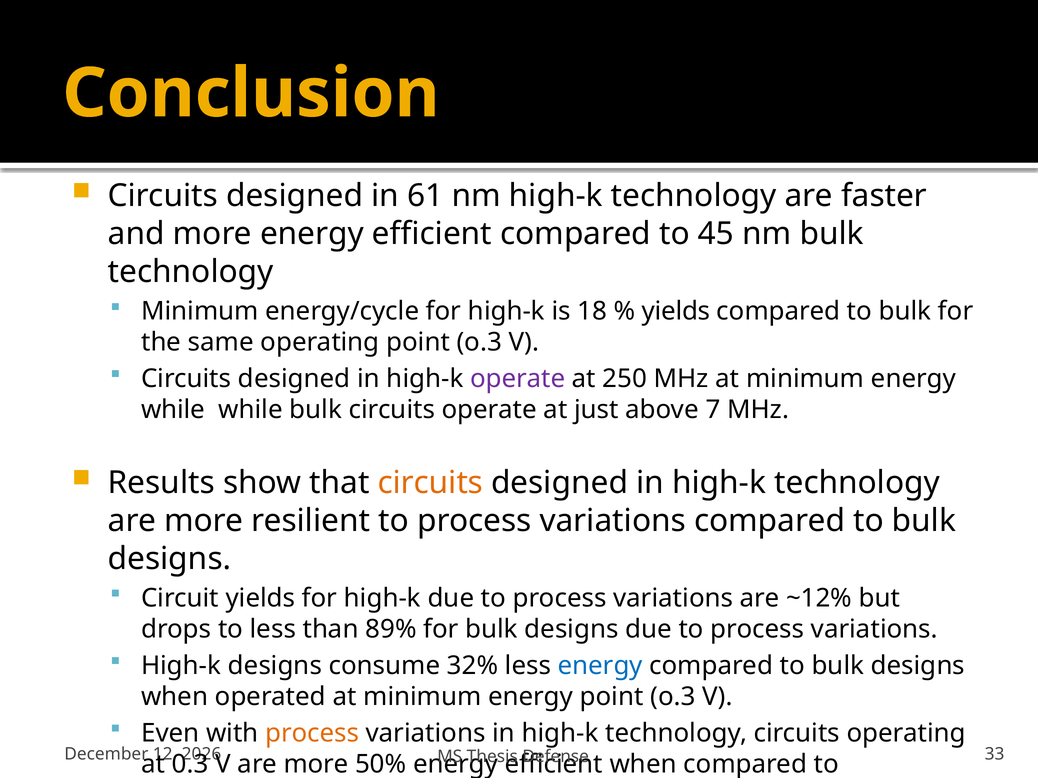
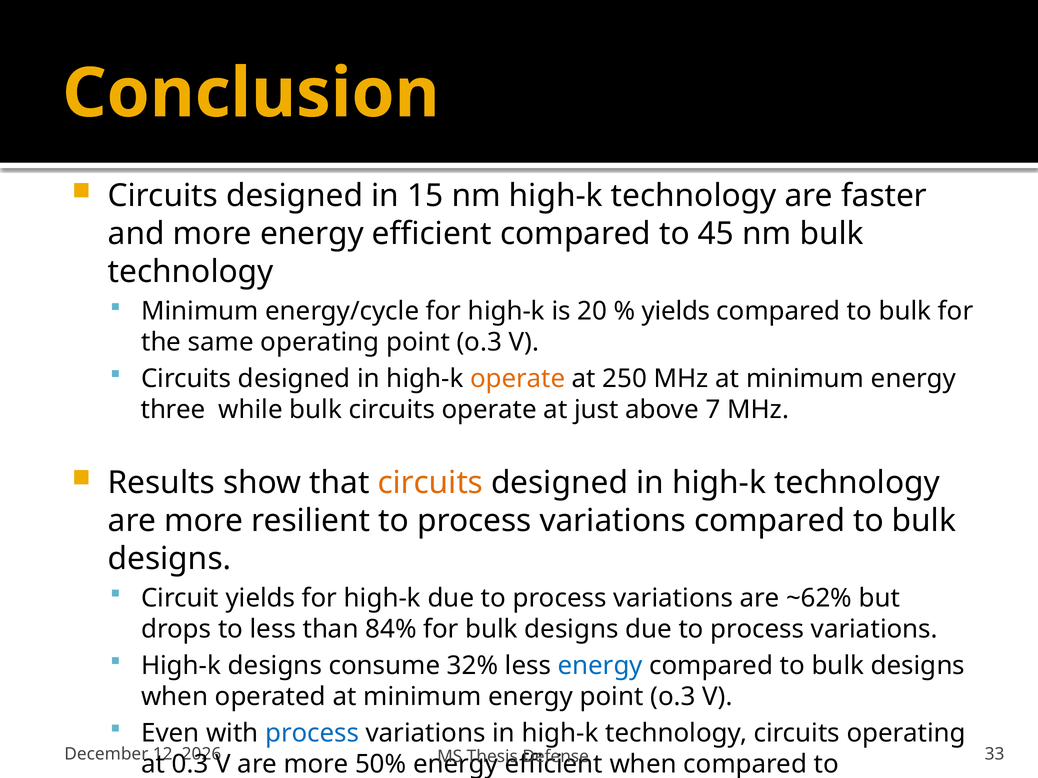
61: 61 -> 15
18: 18 -> 20
operate at (518, 379) colour: purple -> orange
while at (173, 410): while -> three
~12%: ~12% -> ~62%
89%: 89% -> 84%
process at (312, 734) colour: orange -> blue
